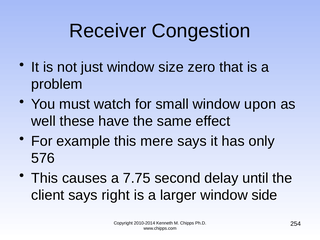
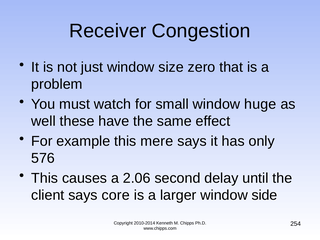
upon: upon -> huge
7.75: 7.75 -> 2.06
right: right -> core
